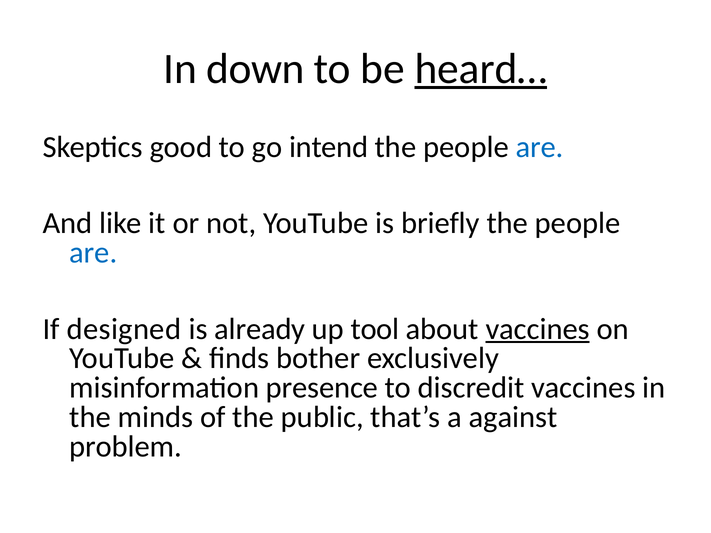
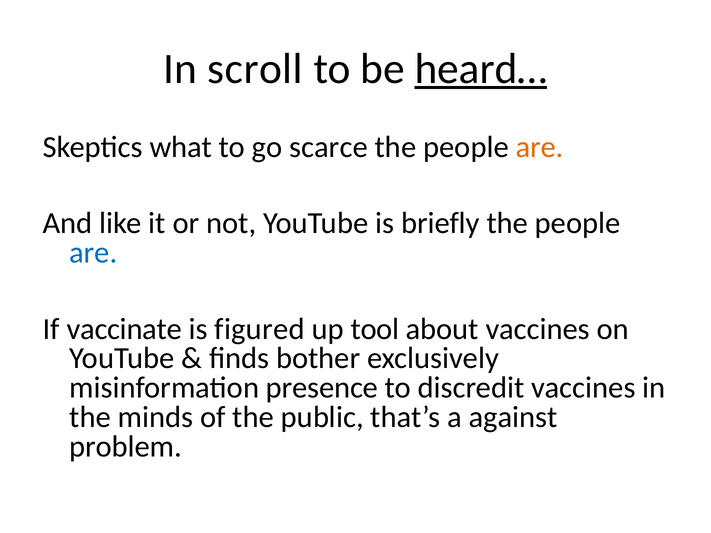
down: down -> scroll
good: good -> what
intend: intend -> scarce
are at (540, 147) colour: blue -> orange
designed: designed -> vaccinate
already: already -> figured
vaccines at (538, 329) underline: present -> none
